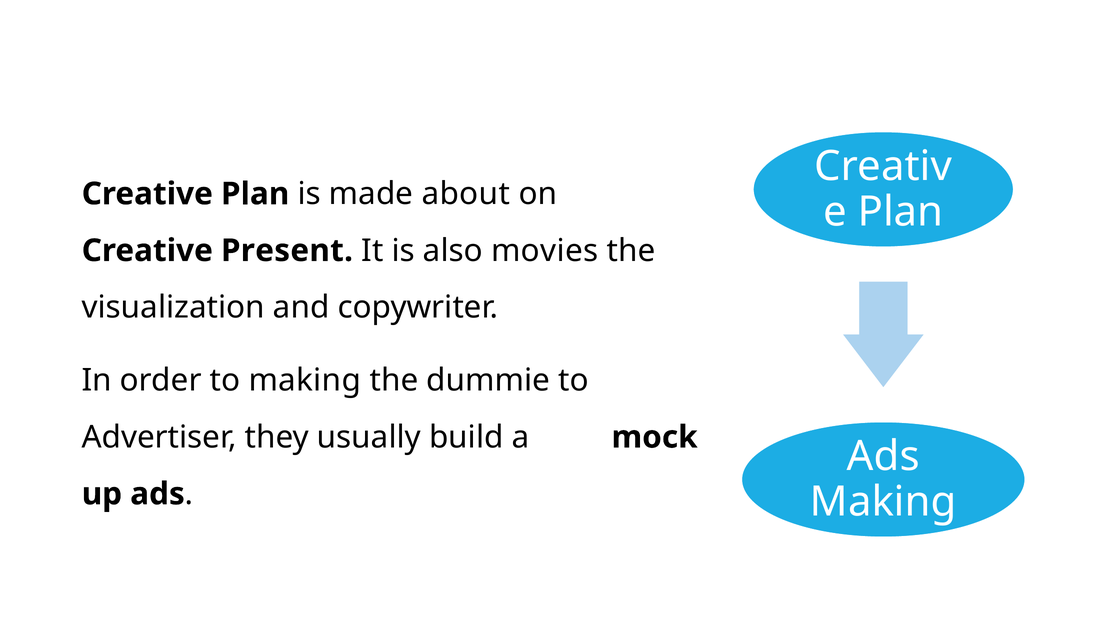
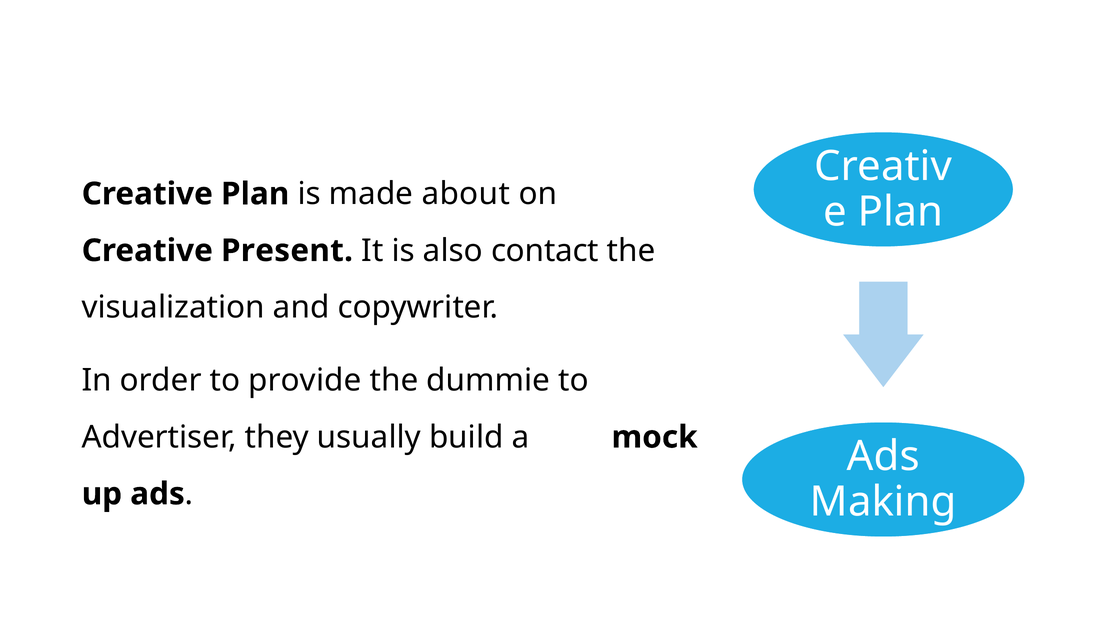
movies: movies -> contact
to making: making -> provide
